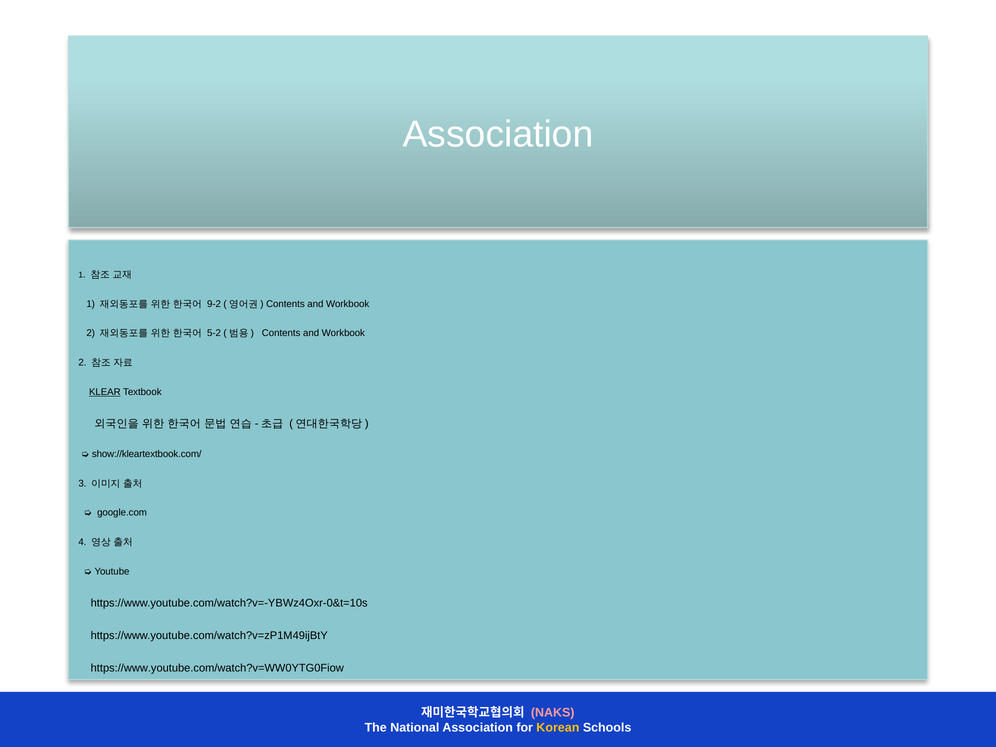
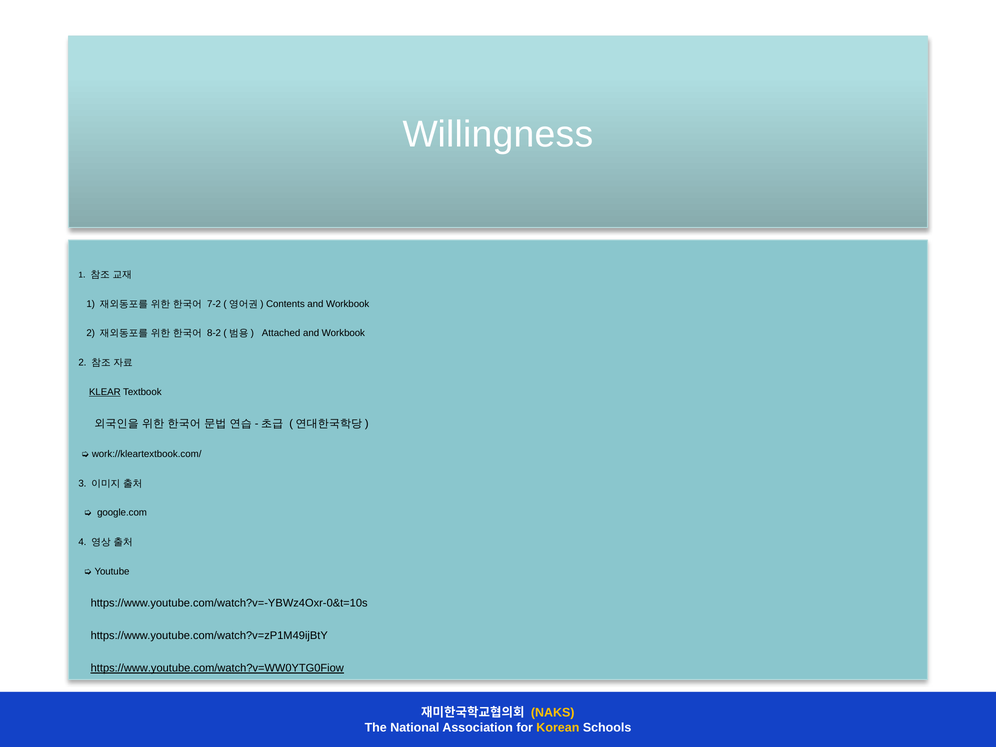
Association at (498, 135): Association -> Willingness
9-2: 9-2 -> 7-2
5-2: 5-2 -> 8-2
Contents at (281, 333): Contents -> Attached
show://kleartextbook.com/: show://kleartextbook.com/ -> work://kleartextbook.com/
https://www.youtube.com/watch?v=WW0YTG0Fiow underline: none -> present
NAKS colour: pink -> yellow
